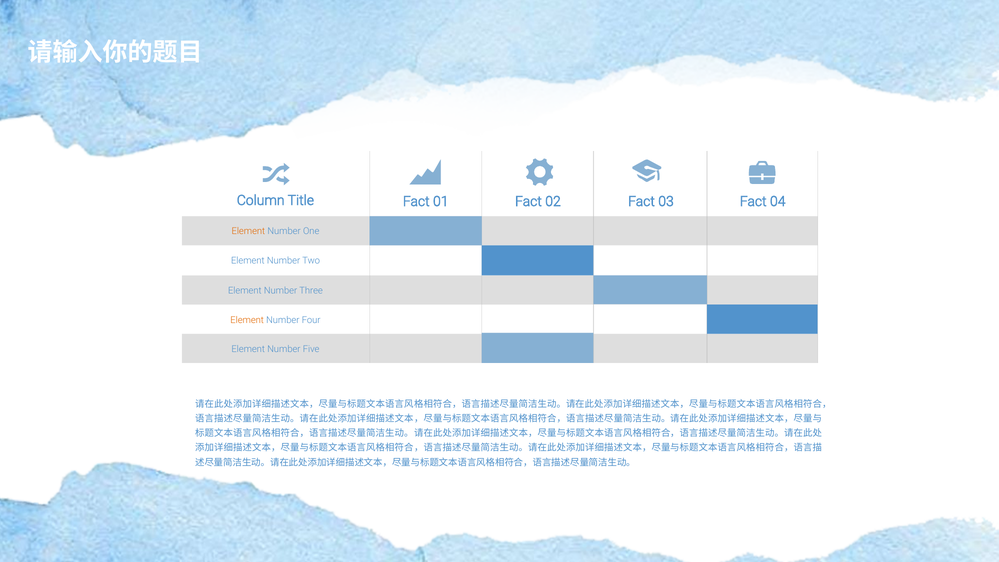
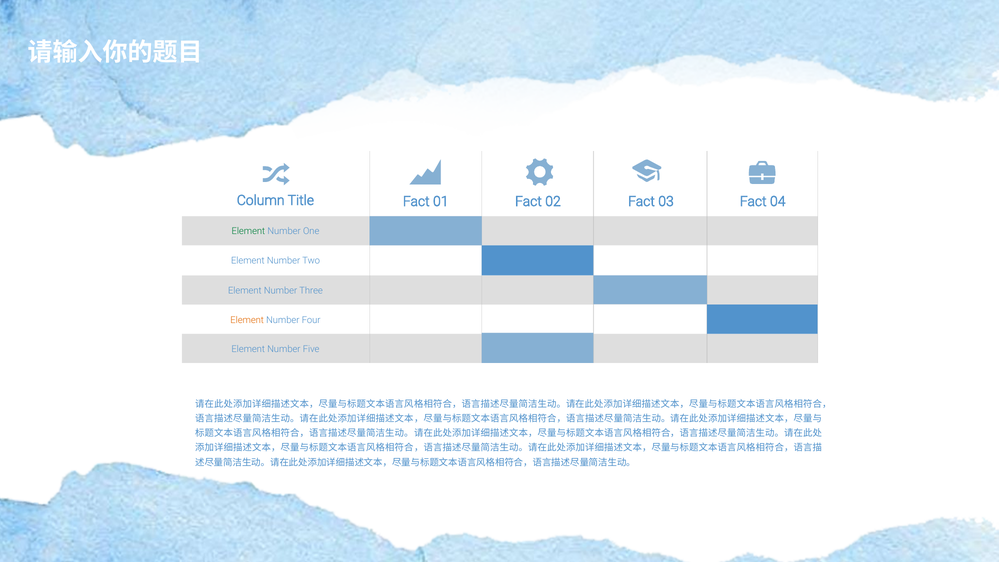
Element at (248, 231) colour: orange -> green
